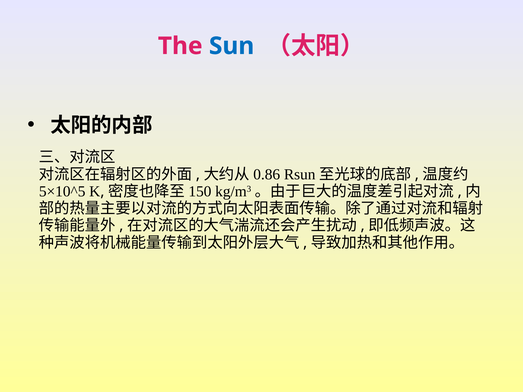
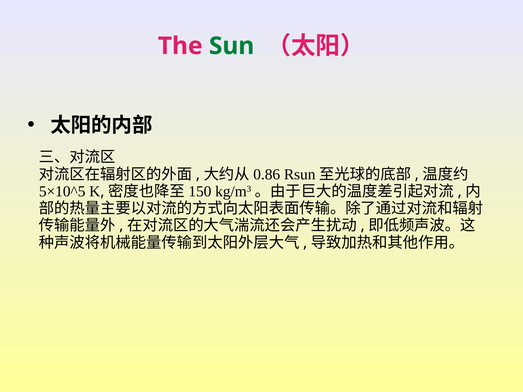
Sun colour: blue -> green
